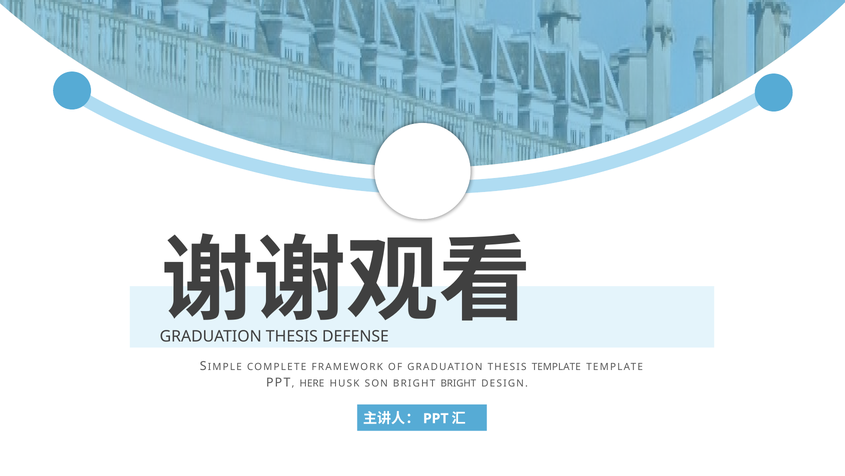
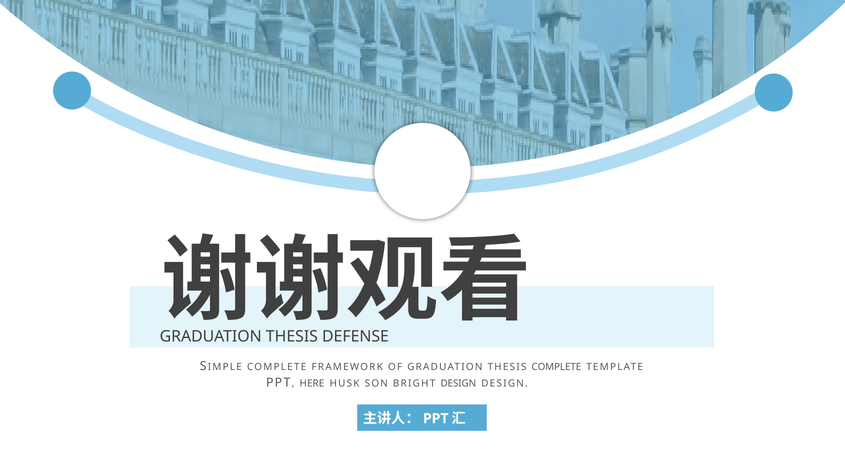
THESIS TEMPLATE: TEMPLATE -> COMPLETE
BRIGHT BRIGHT: BRIGHT -> DESIGN
